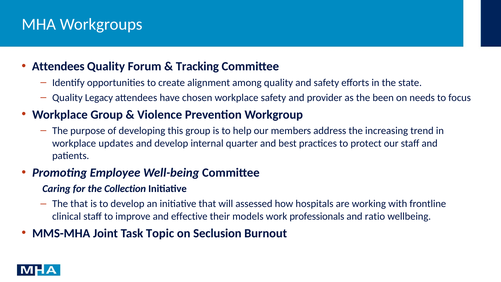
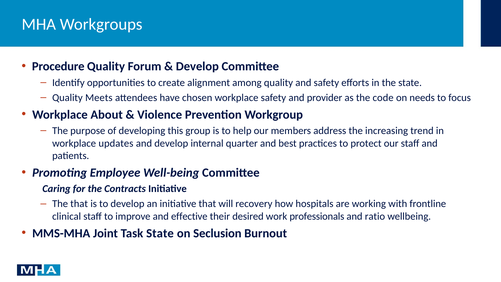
Attendees at (58, 66): Attendees -> Procedure
Tracking at (197, 66): Tracking -> Develop
Legacy: Legacy -> Meets
been: been -> code
Workplace Group: Group -> About
Collection: Collection -> Contracts
assessed: assessed -> recovery
models: models -> desired
Task Topic: Topic -> State
